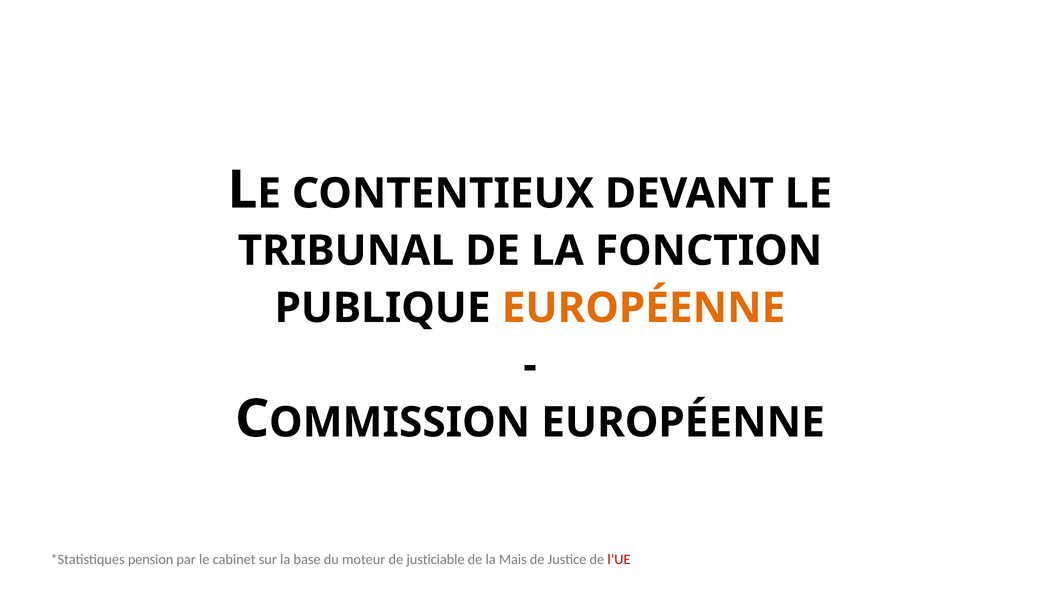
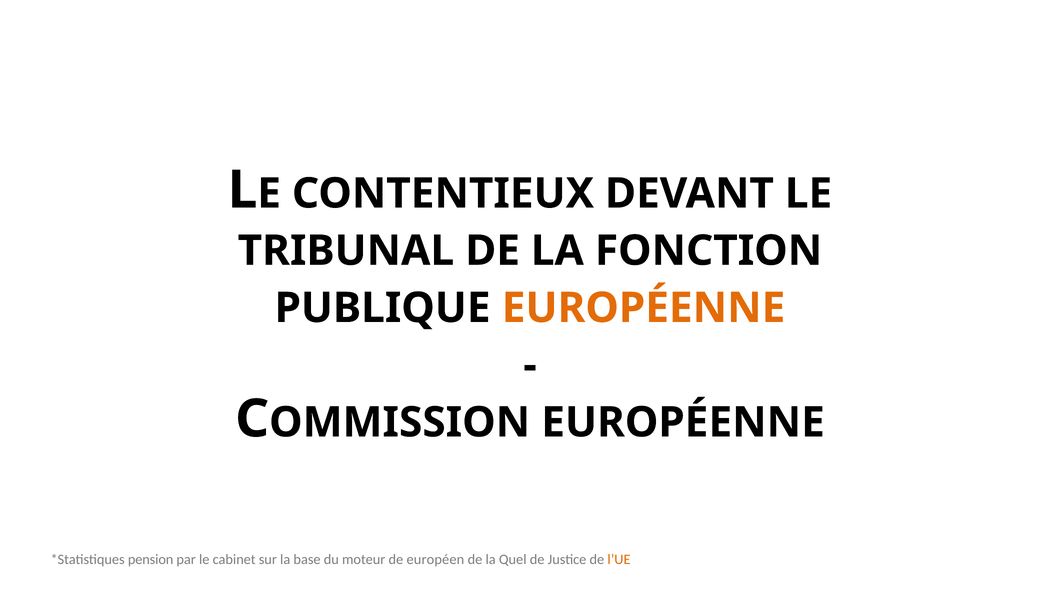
justiciable: justiciable -> européen
Mais: Mais -> Quel
l’UE colour: red -> orange
